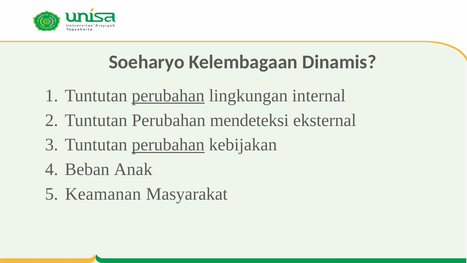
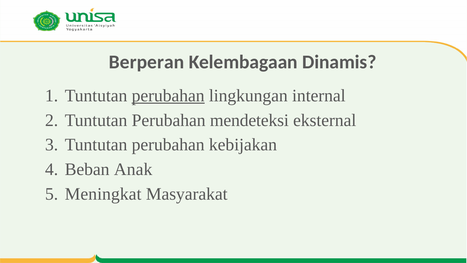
Soeharyo: Soeharyo -> Berperan
perubahan at (168, 145) underline: present -> none
Keamanan: Keamanan -> Meningkat
